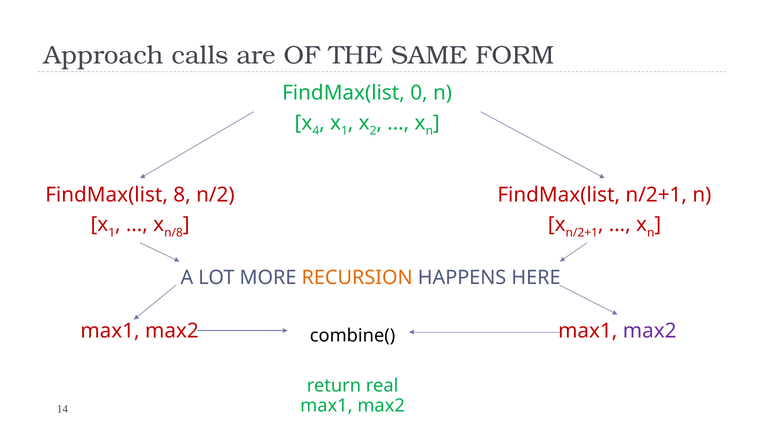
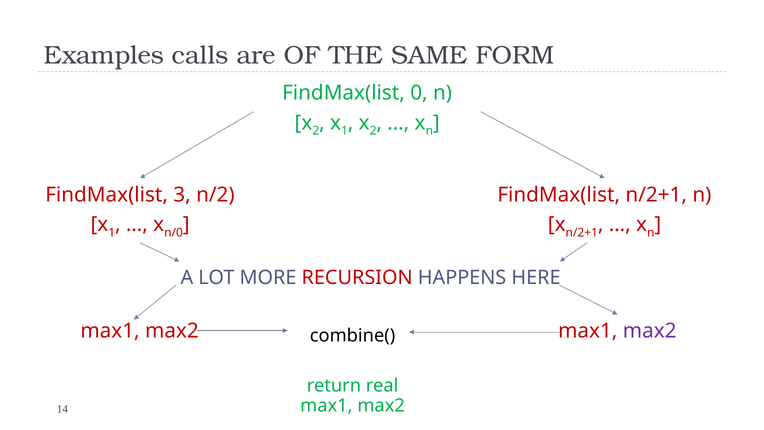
Approach: Approach -> Examples
4 at (316, 131): 4 -> 2
8: 8 -> 3
n/8: n/8 -> n/0
RECURSION colour: orange -> red
